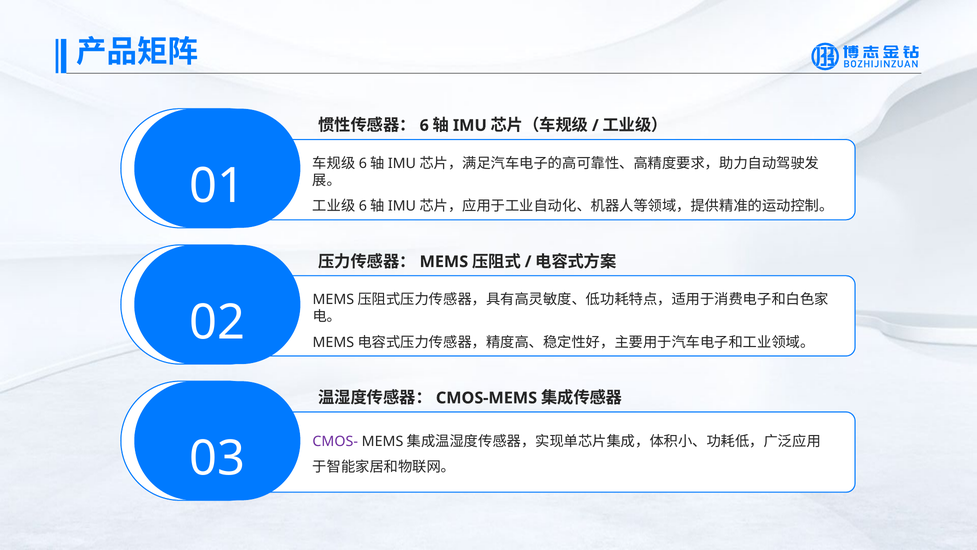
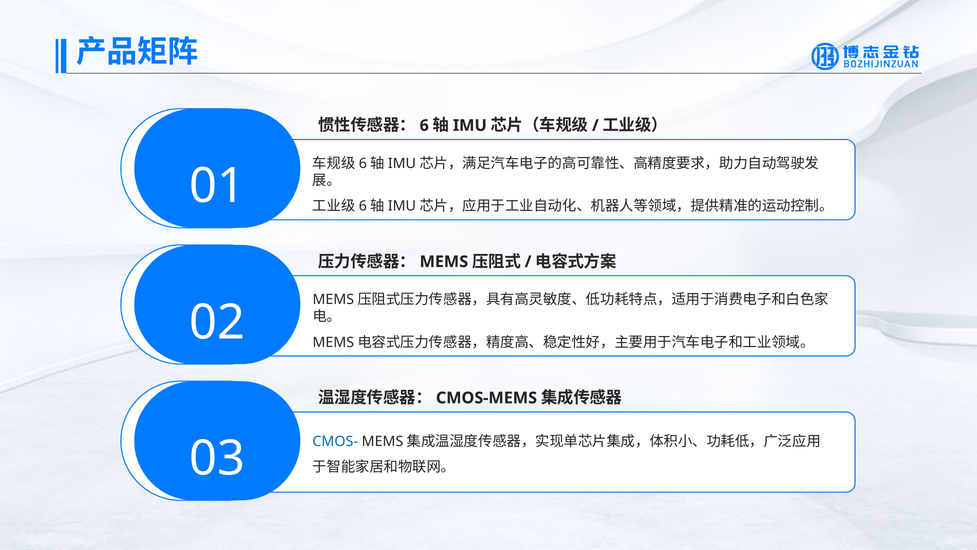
CMOS- colour: purple -> blue
